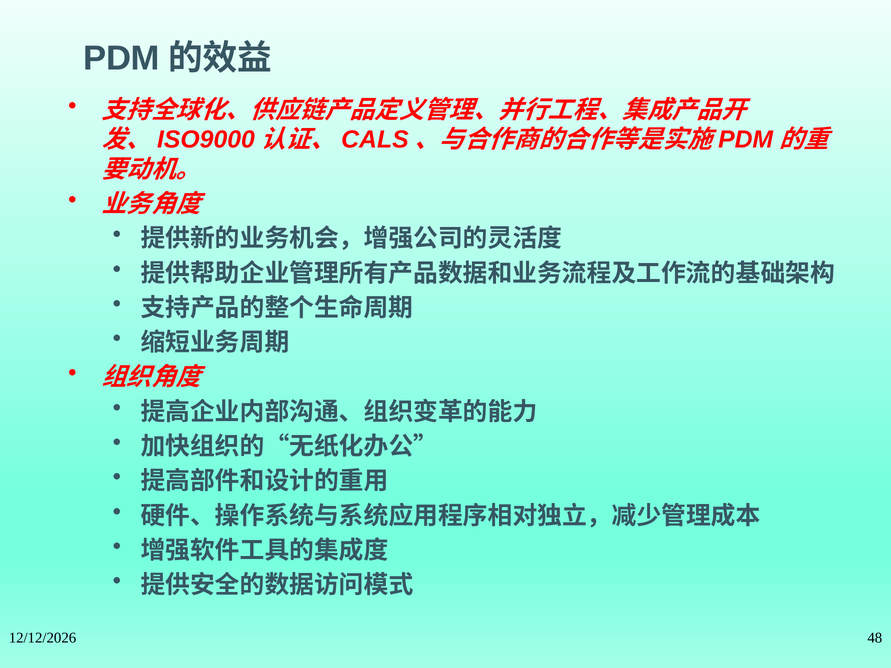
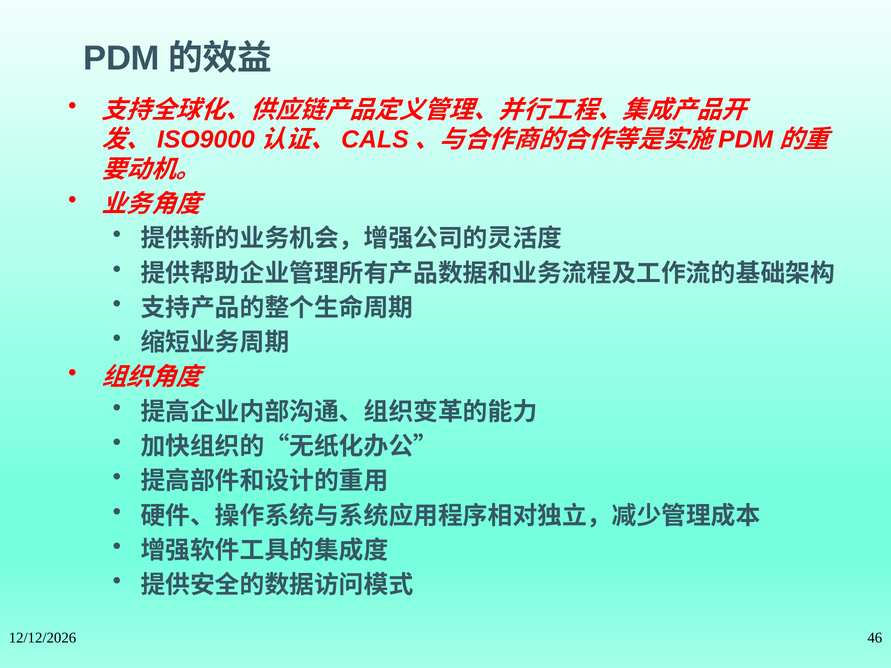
48: 48 -> 46
